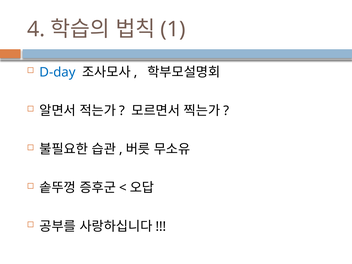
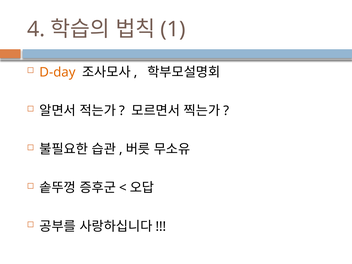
D-day colour: blue -> orange
